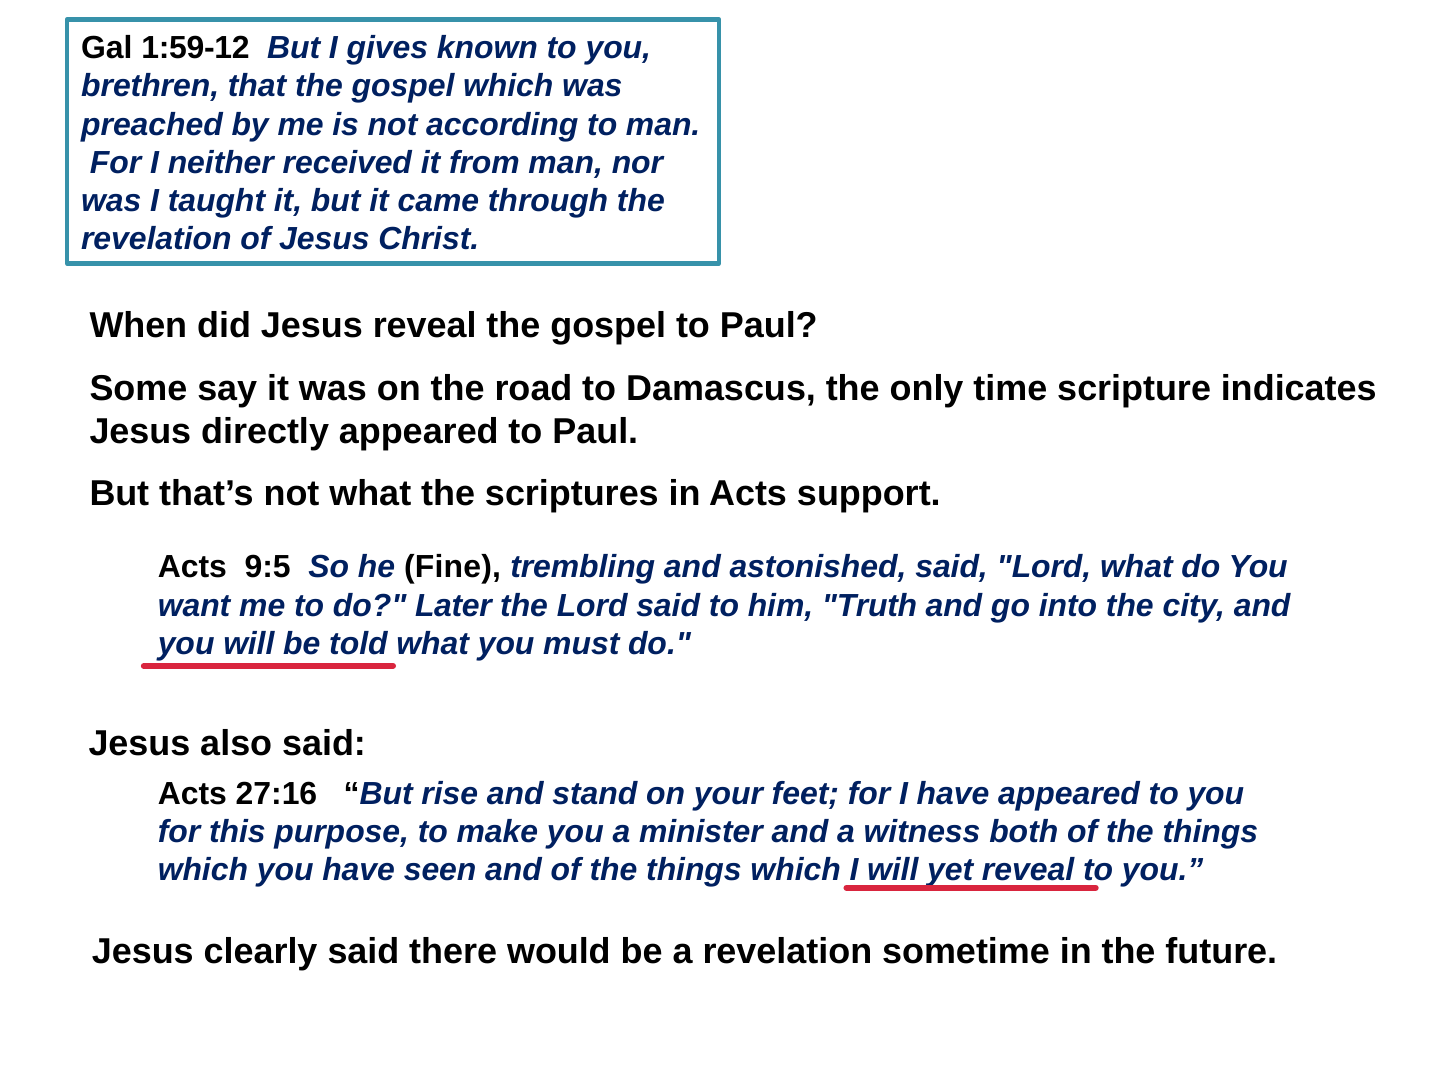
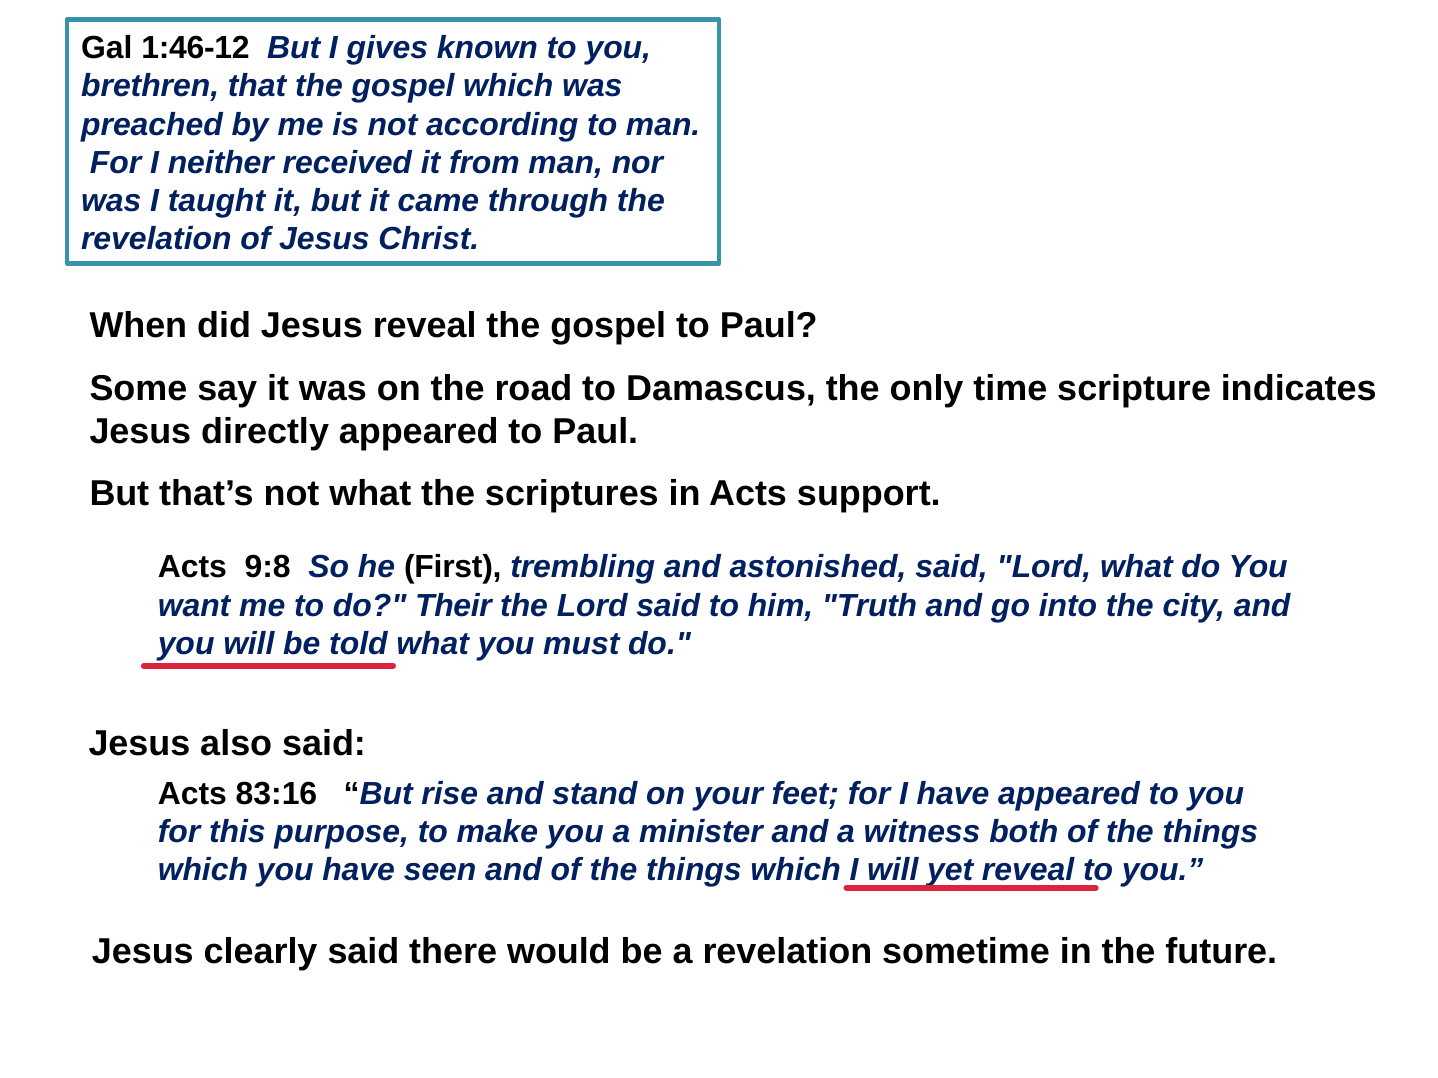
1:59-12: 1:59-12 -> 1:46-12
9:5: 9:5 -> 9:8
Fine: Fine -> First
Later: Later -> Their
27:16: 27:16 -> 83:16
